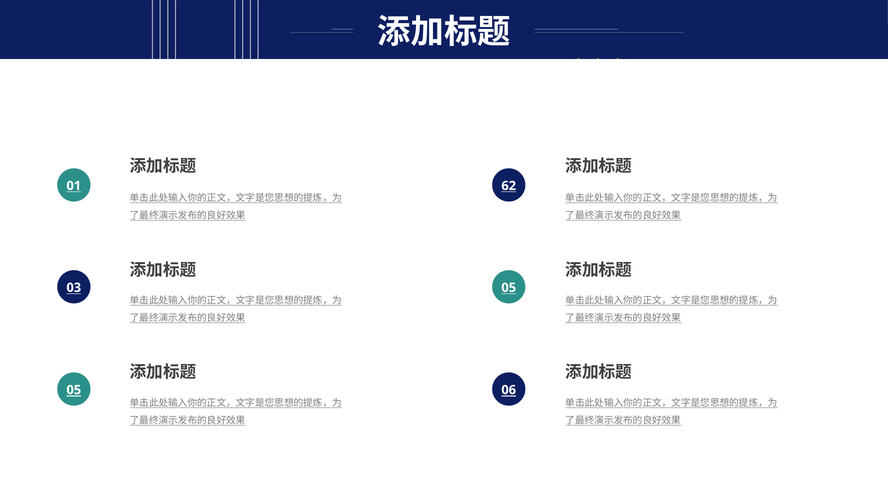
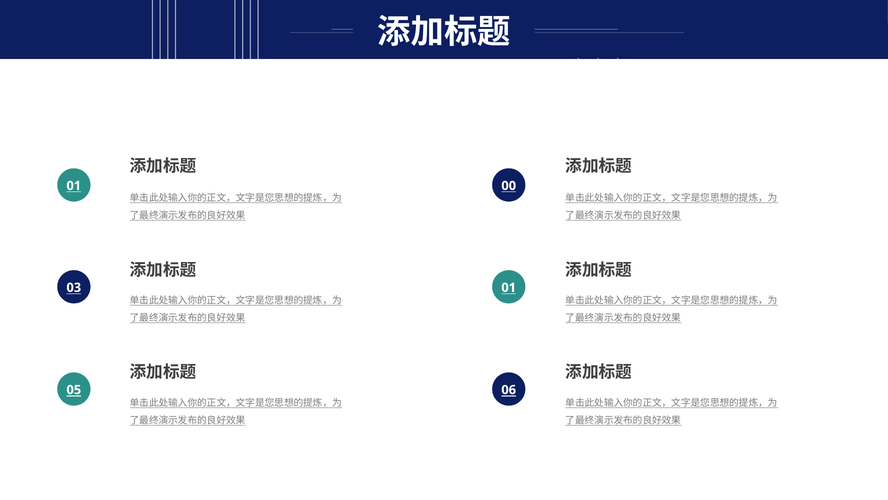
62: 62 -> 00
03 05: 05 -> 01
